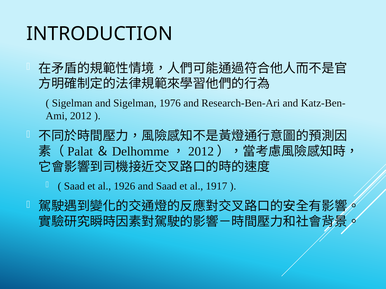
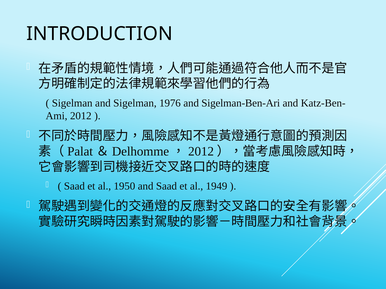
Research-Ben-Ari: Research-Ben-Ari -> Sigelman-Ben-Ari
1926: 1926 -> 1950
1917: 1917 -> 1949
